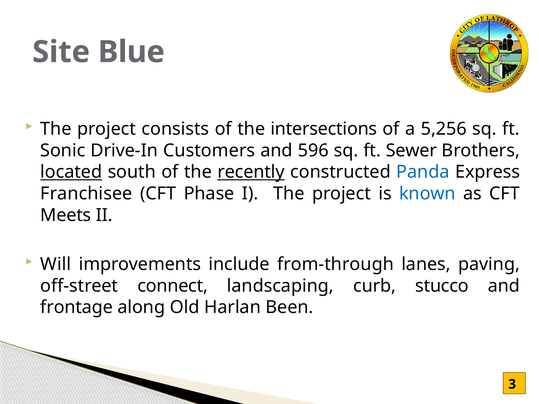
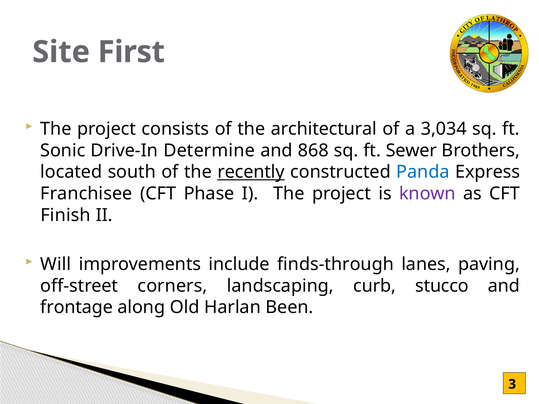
Blue: Blue -> First
intersections: intersections -> architectural
5,256: 5,256 -> 3,034
Customers: Customers -> Determine
596: 596 -> 868
located underline: present -> none
known colour: blue -> purple
Meets: Meets -> Finish
from-through: from-through -> finds-through
connect: connect -> corners
